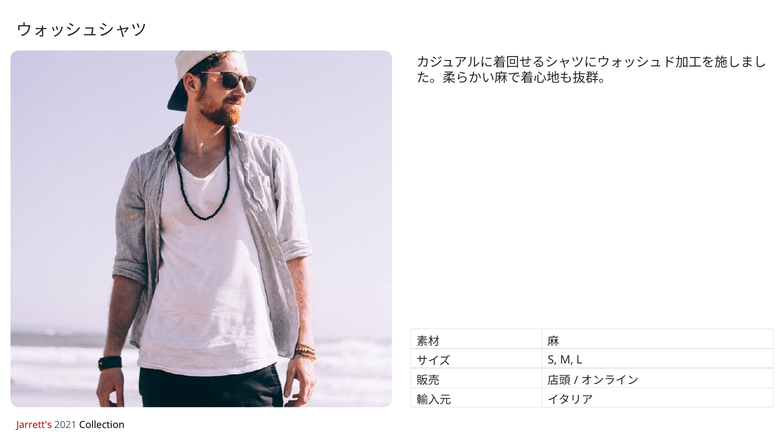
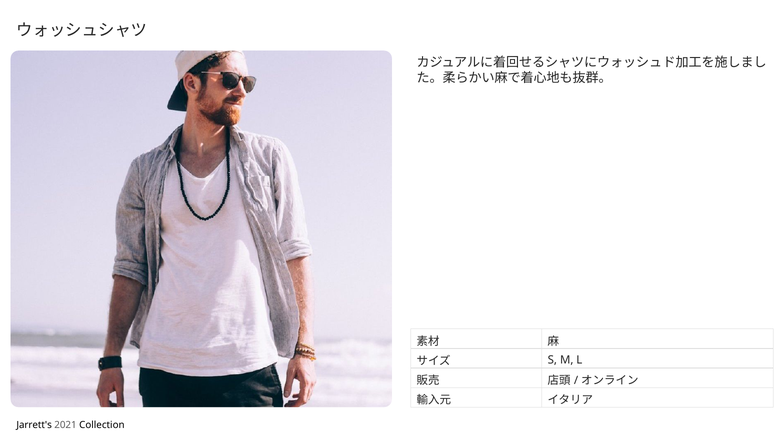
Jarrett's colour: red -> black
